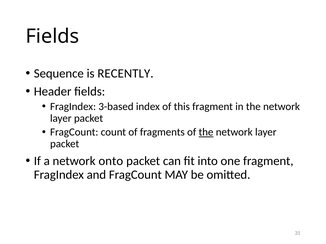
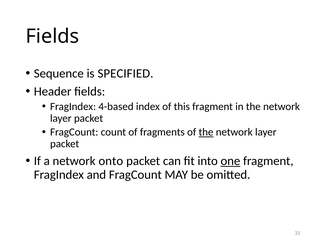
RECENTLY: RECENTLY -> SPECIFIED
3-based: 3-based -> 4-based
one underline: none -> present
